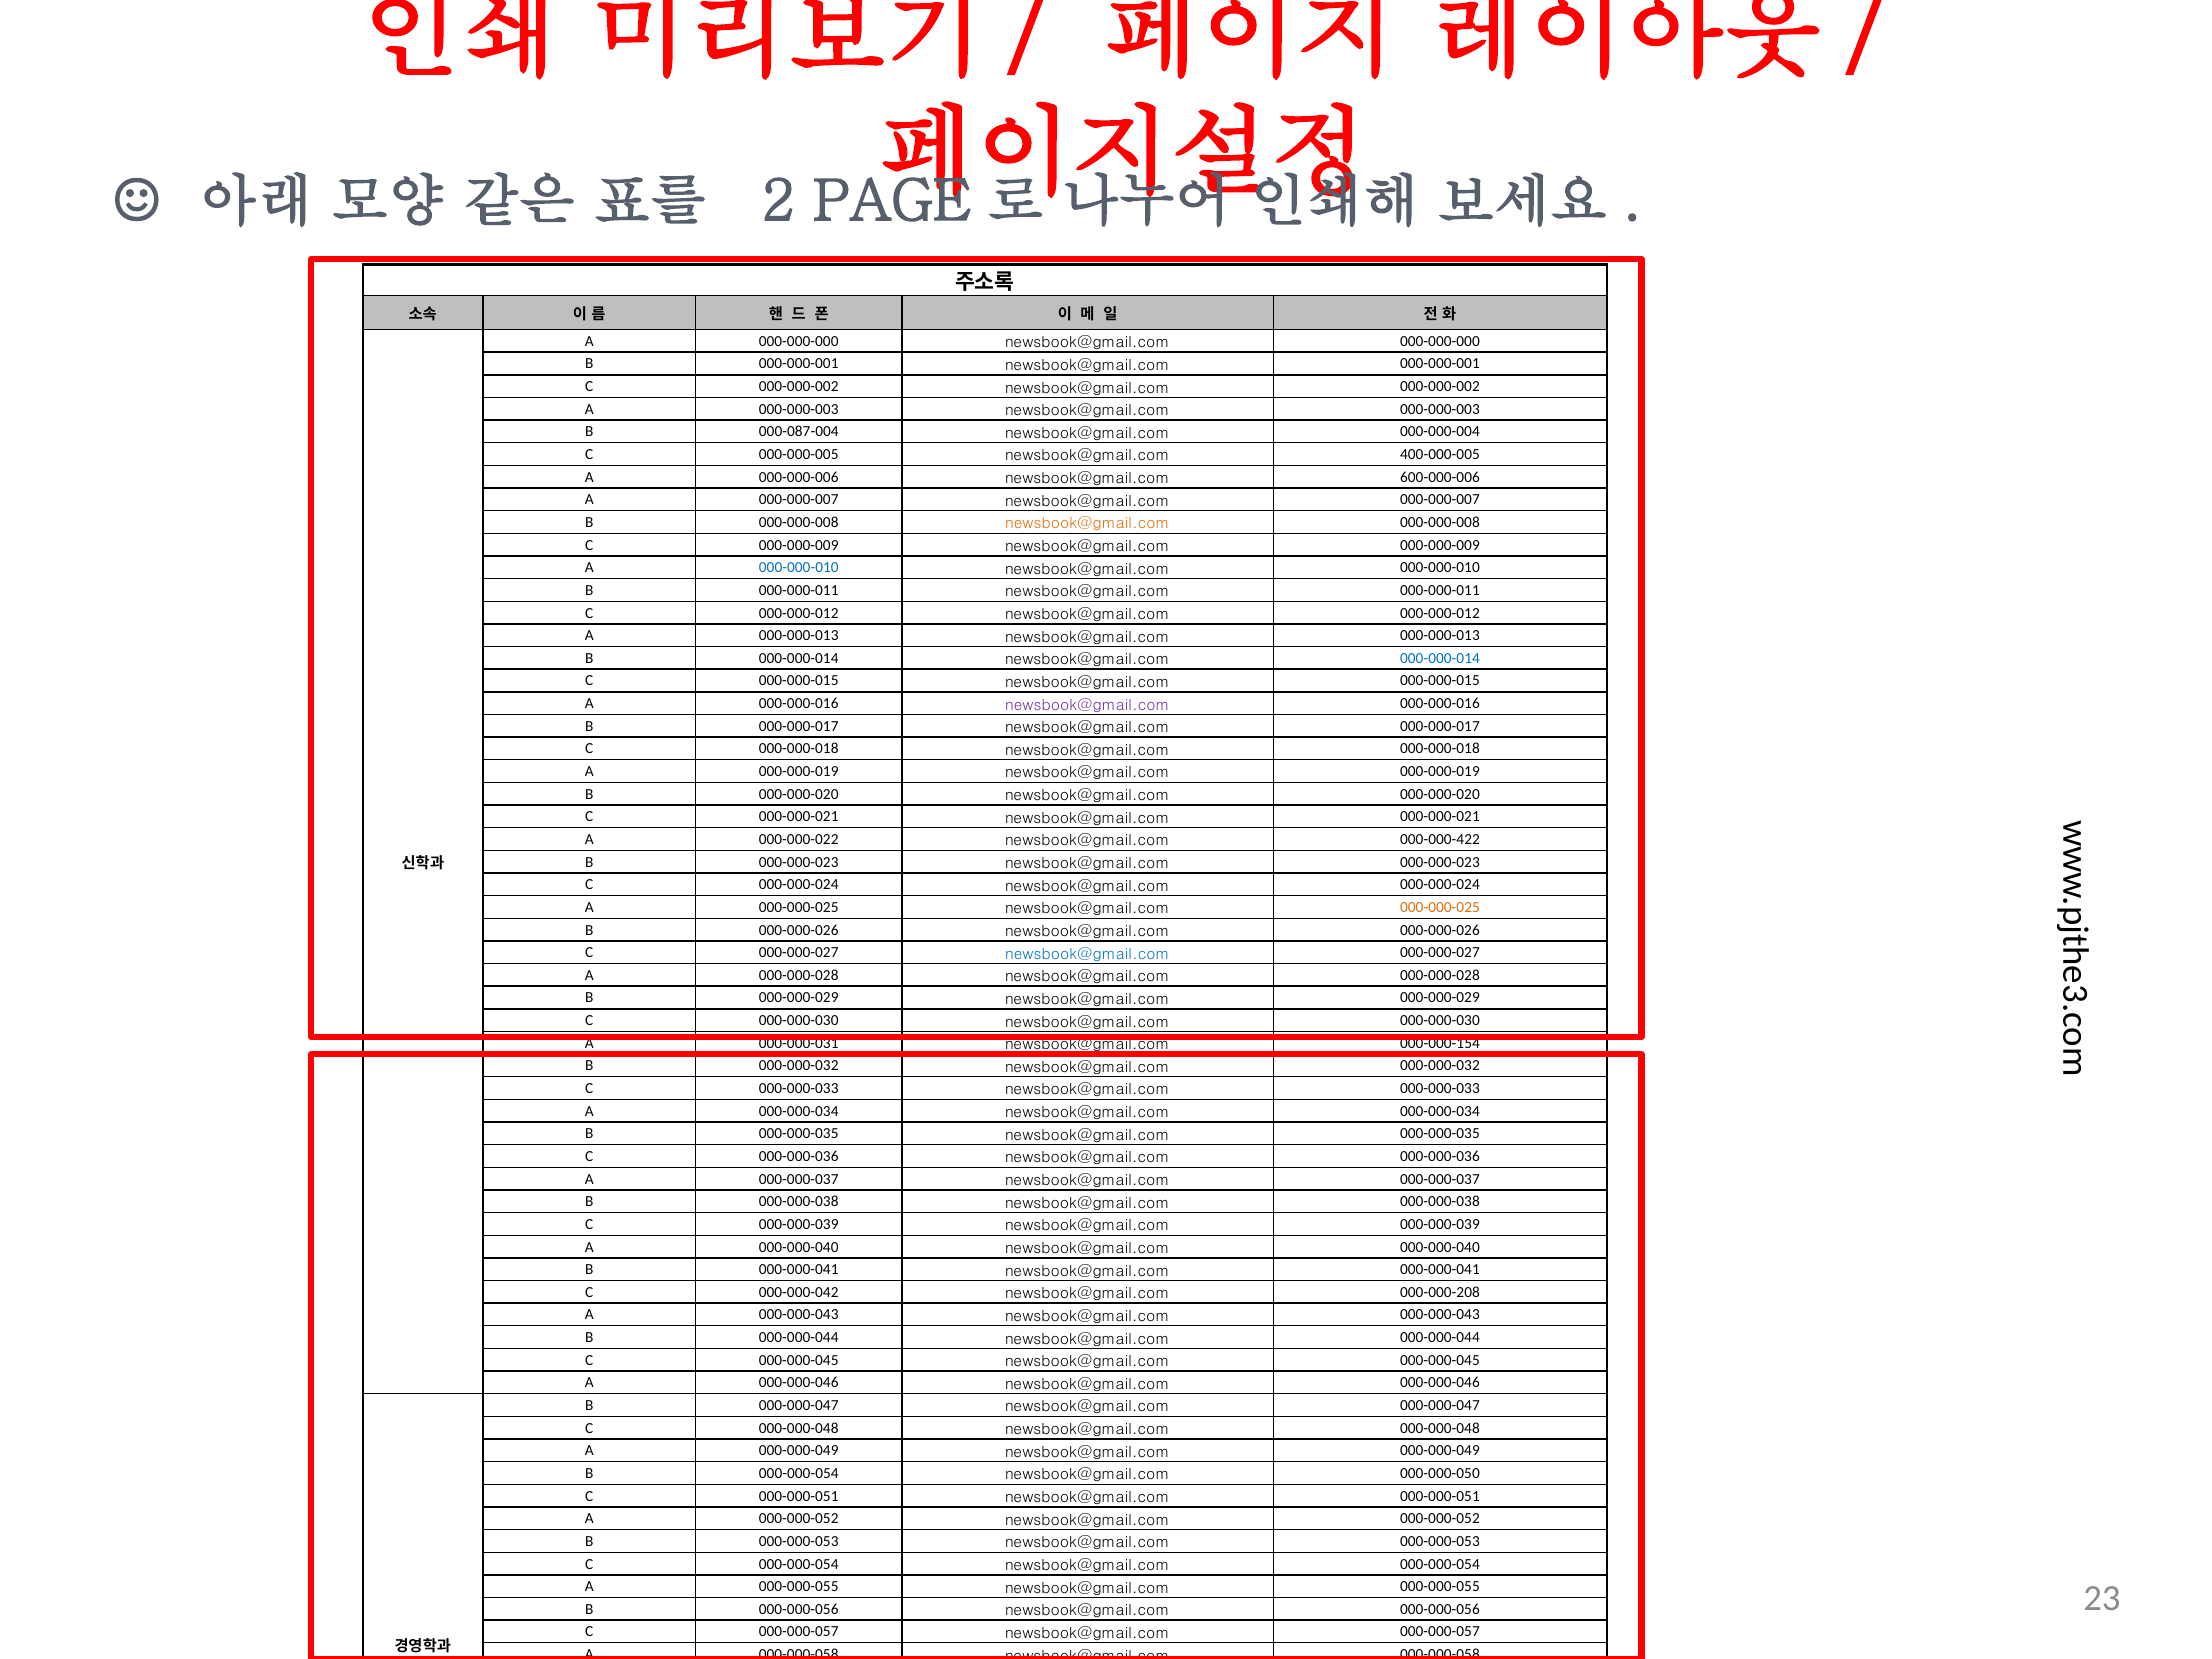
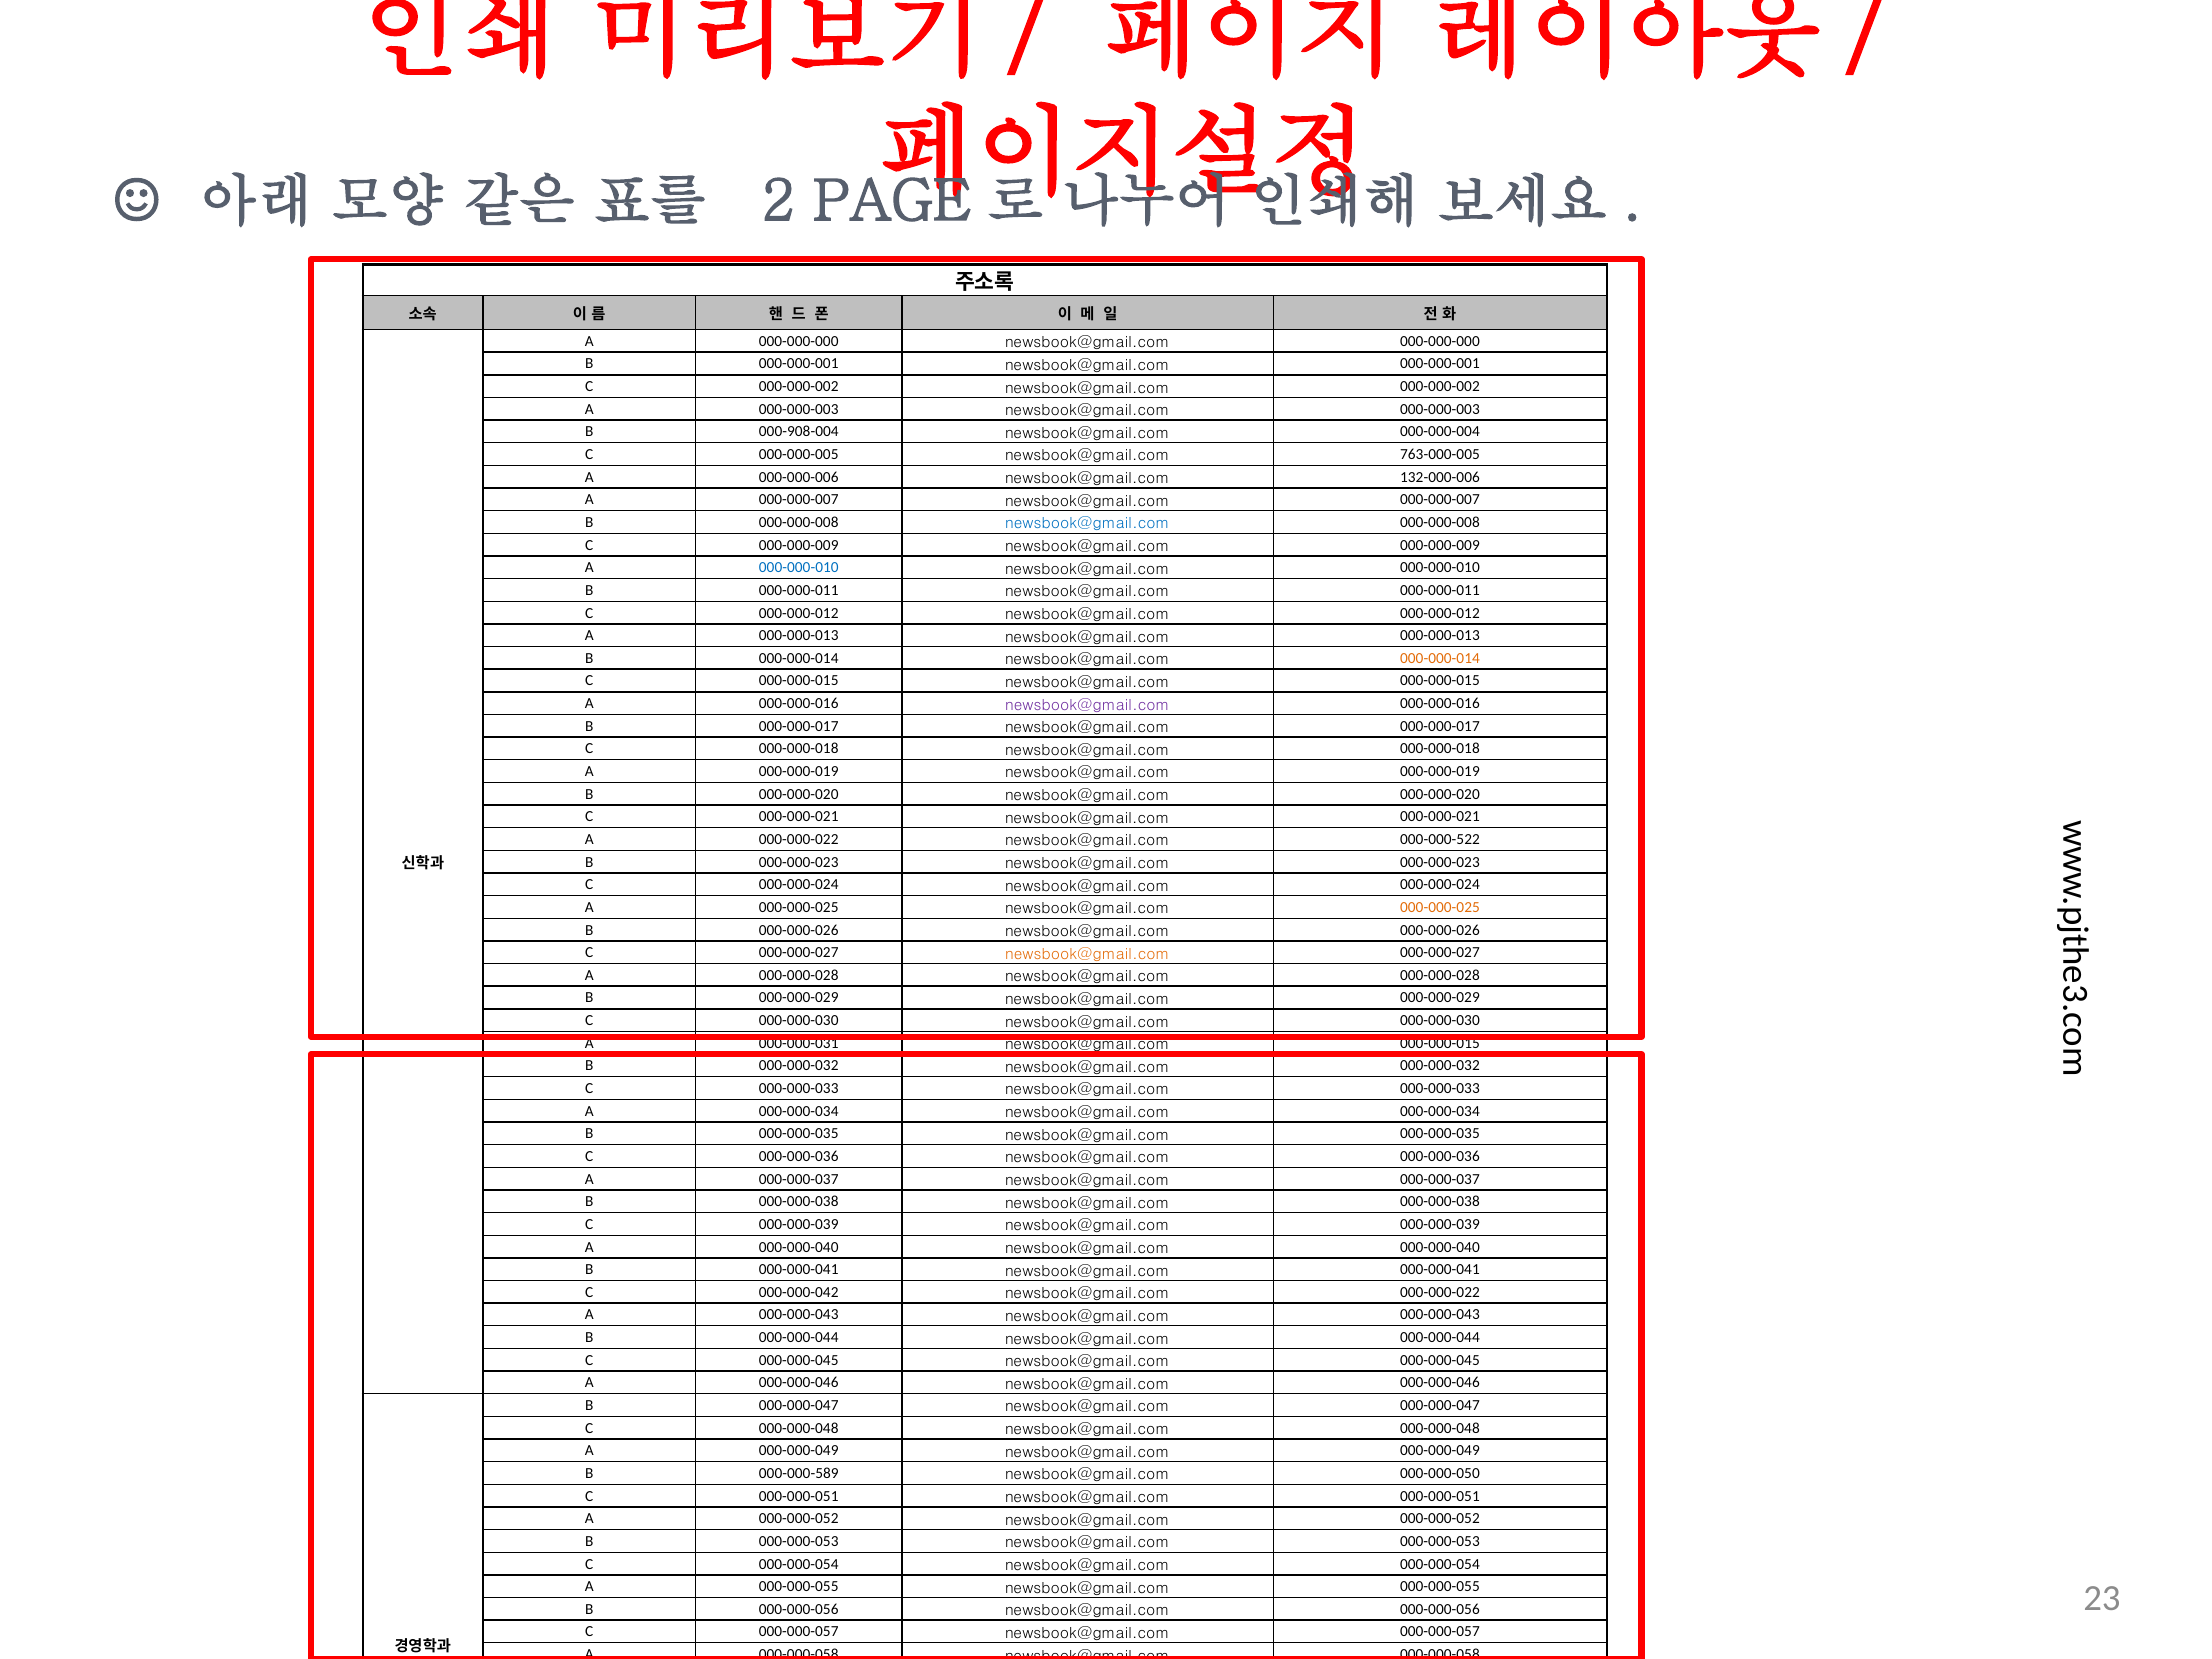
000-087-004: 000-087-004 -> 000-908-004
400-000-005: 400-000-005 -> 763-000-005
600-000-006: 600-000-006 -> 132-000-006
newsbook@gmail.com at (1087, 524) colour: orange -> blue
000-000-014 at (1440, 658) colour: blue -> orange
000-000-422: 000-000-422 -> 000-000-522
newsbook@gmail.com at (1087, 954) colour: blue -> orange
000-000-031 newsbook@gmail.com 000-000-154: 000-000-154 -> 000-000-015
newsbook@gmail.com 000-000-208: 000-000-208 -> 000-000-022
B 000-000-054: 000-000-054 -> 000-000-589
